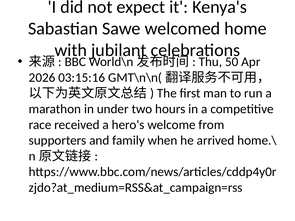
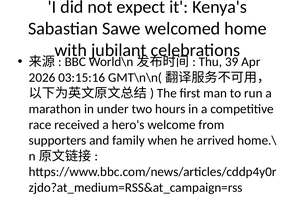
50: 50 -> 39
